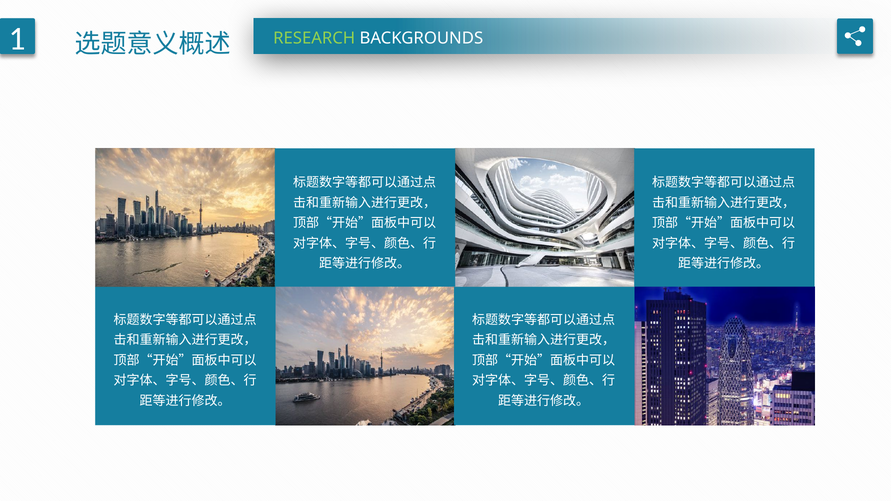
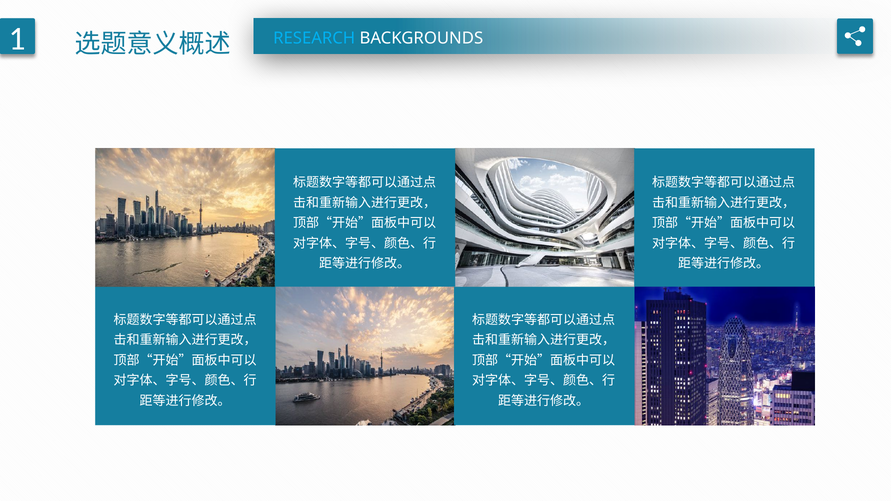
RESEARCH colour: light green -> light blue
